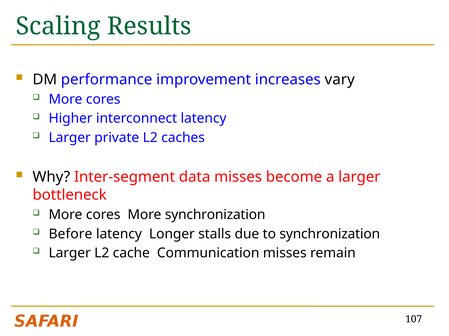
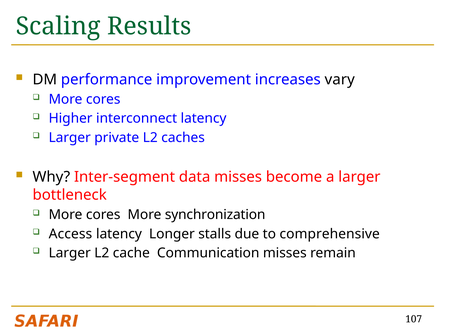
Before: Before -> Access
to synchronization: synchronization -> comprehensive
